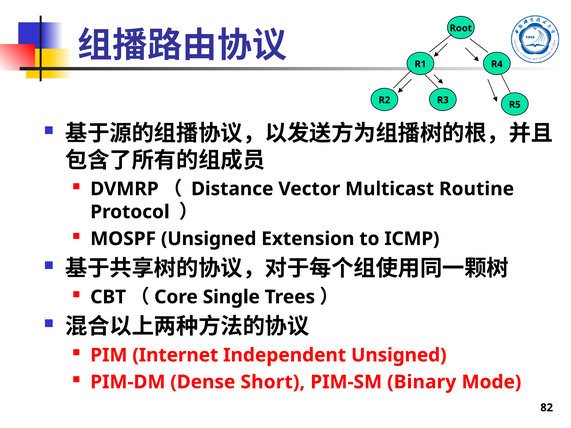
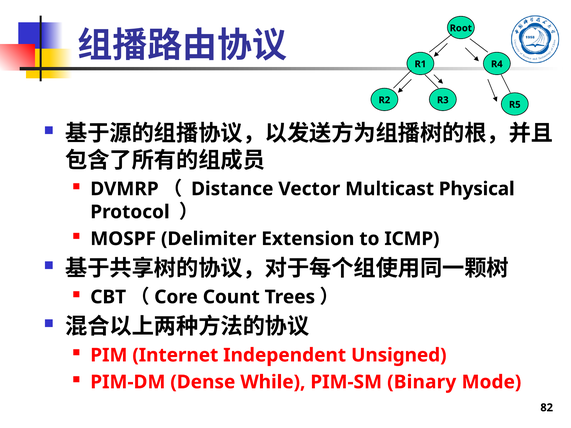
Routine: Routine -> Physical
MOSPF Unsigned: Unsigned -> Delimiter
Single: Single -> Count
Short: Short -> While
